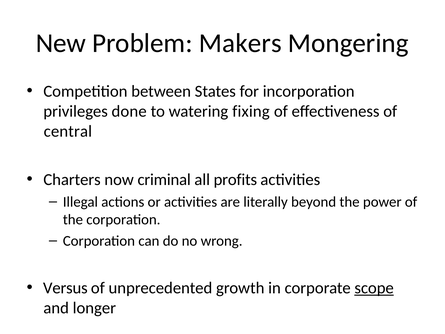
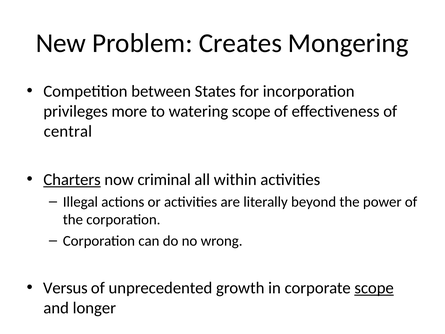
Makers: Makers -> Creates
done: done -> more
watering fixing: fixing -> scope
Charters underline: none -> present
profits: profits -> within
